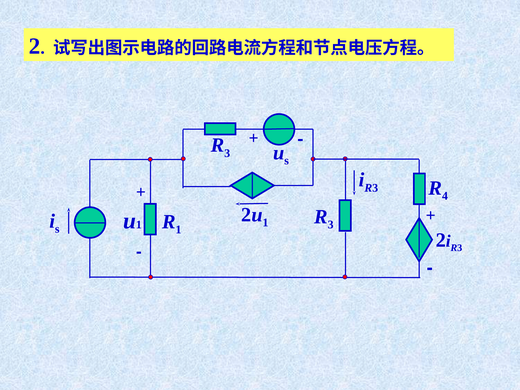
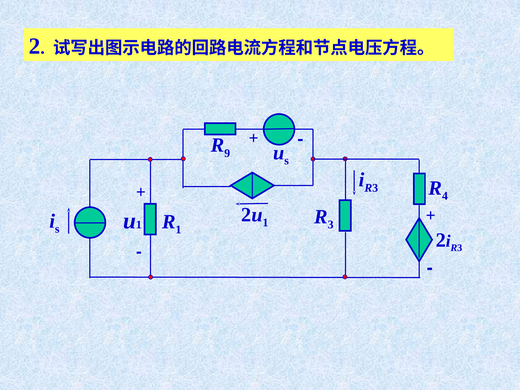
3 at (227, 153): 3 -> 9
